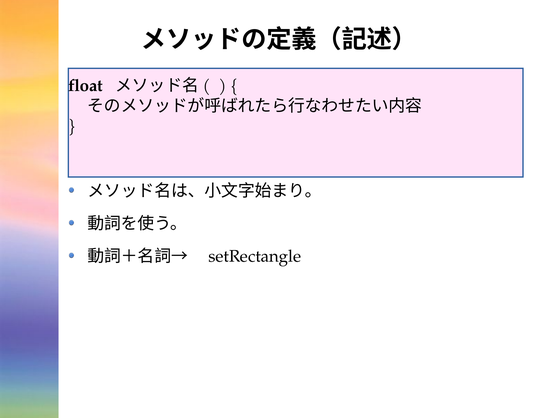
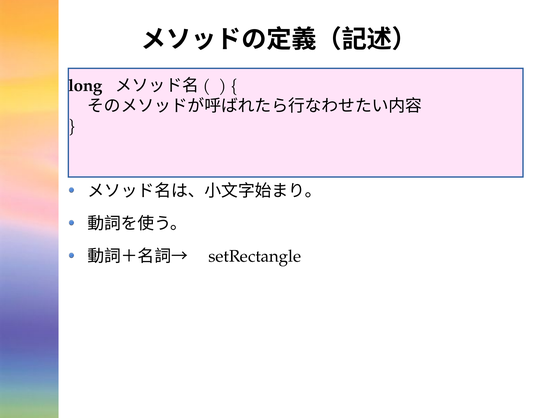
float: float -> long
